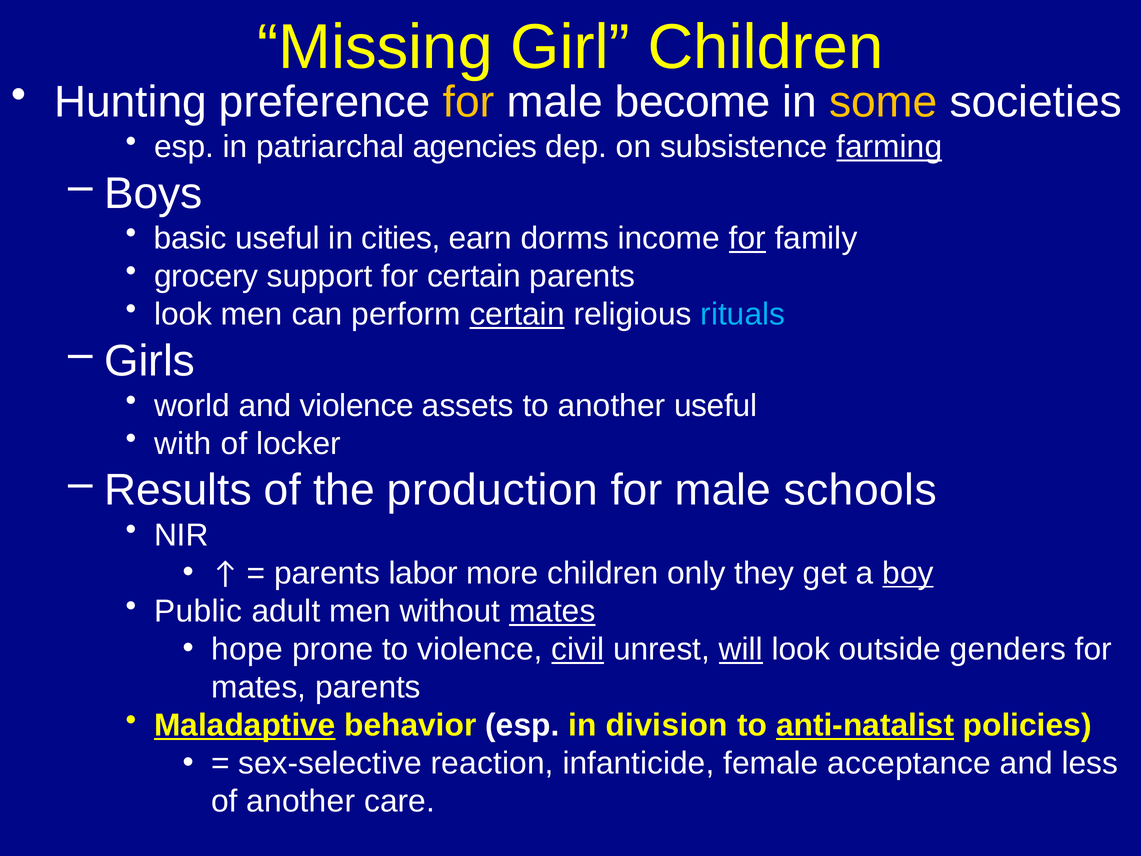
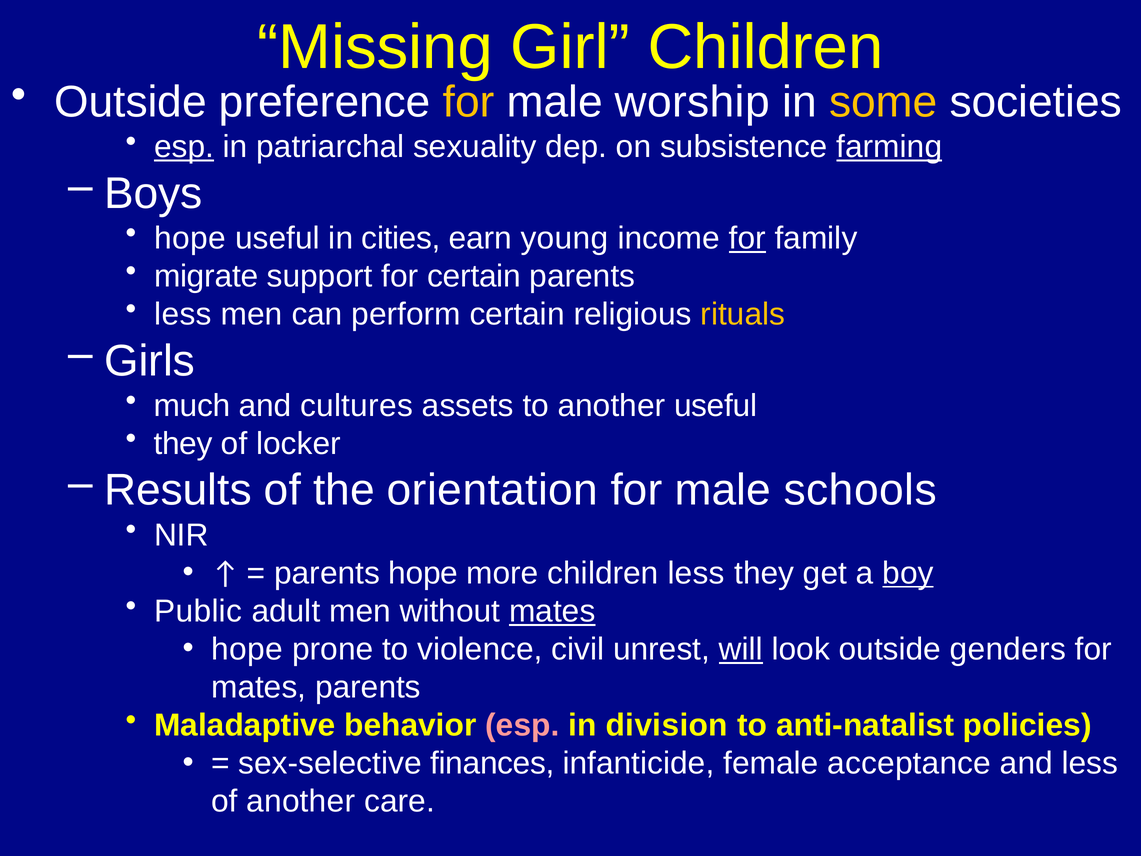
Hunting at (131, 102): Hunting -> Outside
become: become -> worship
esp at (184, 147) underline: none -> present
agencies: agencies -> sexuality
basic at (190, 238): basic -> hope
dorms: dorms -> young
grocery: grocery -> migrate
look at (183, 314): look -> less
certain at (517, 314) underline: present -> none
rituals colour: light blue -> yellow
world: world -> much
and violence: violence -> cultures
with at (183, 444): with -> they
production: production -> orientation
parents labor: labor -> hope
children only: only -> less
civil underline: present -> none
Maladaptive underline: present -> none
esp at (522, 725) colour: white -> pink
anti-natalist underline: present -> none
reaction: reaction -> finances
